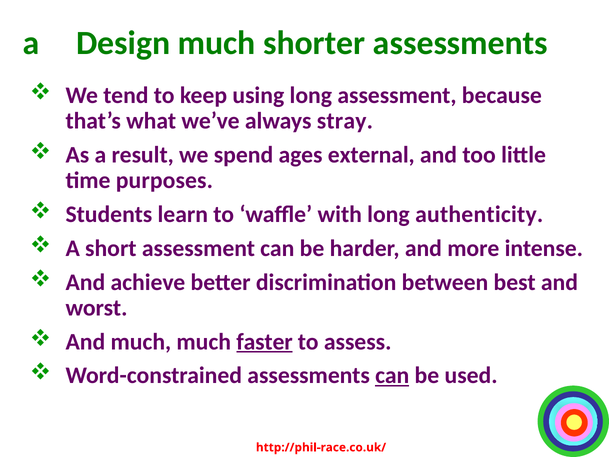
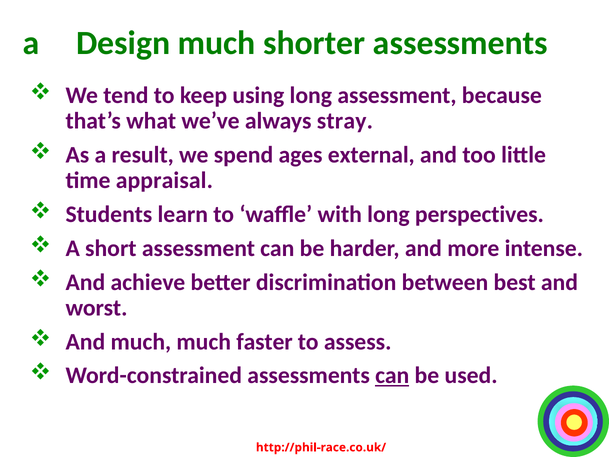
purposes: purposes -> appraisal
authenticity: authenticity -> perspectives
faster underline: present -> none
